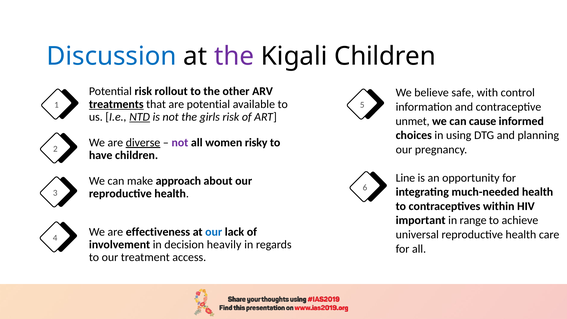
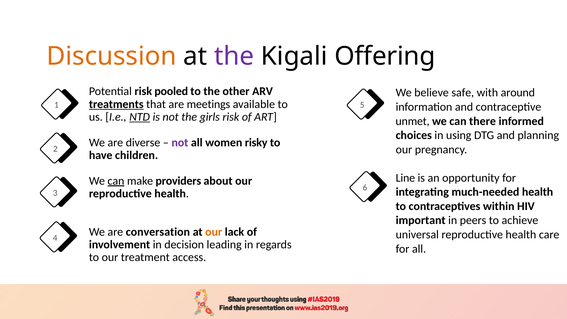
Discussion colour: blue -> orange
Kigali Children: Children -> Offering
rollout: rollout -> pooled
control: control -> around
are potential: potential -> meetings
cause: cause -> there
diverse underline: present -> none
can at (116, 181) underline: none -> present
approach: approach -> providers
range: range -> peers
effectiveness: effectiveness -> conversation
our at (214, 232) colour: blue -> orange
heavily: heavily -> leading
